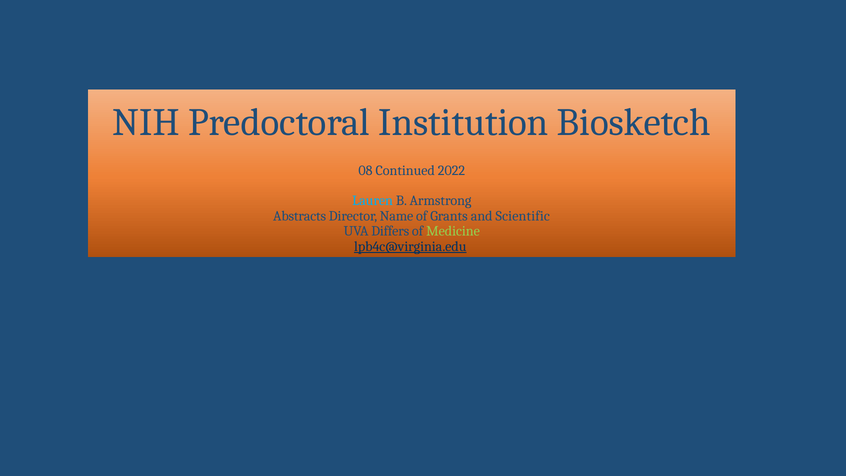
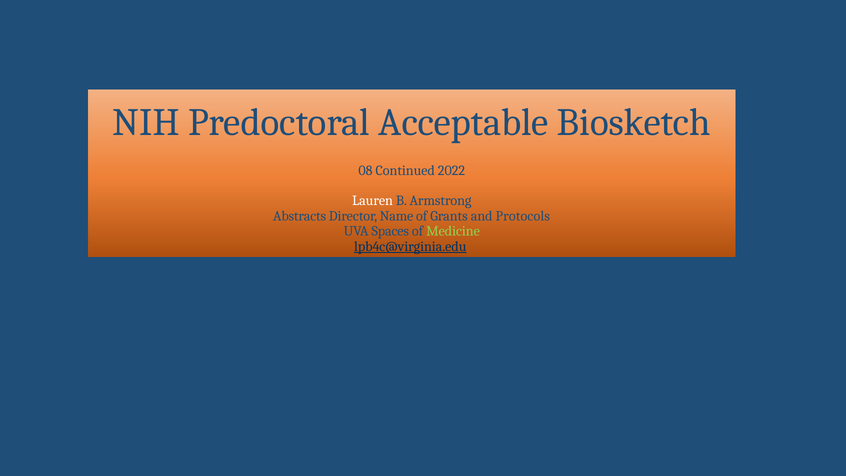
Institution: Institution -> Acceptable
Lauren colour: light blue -> white
Scientific: Scientific -> Protocols
Differs: Differs -> Spaces
